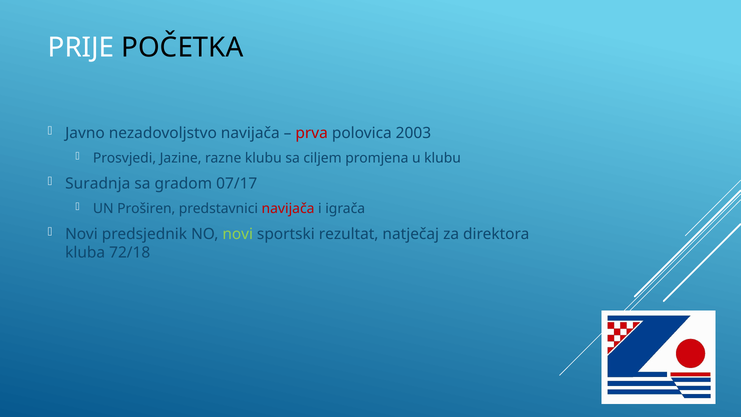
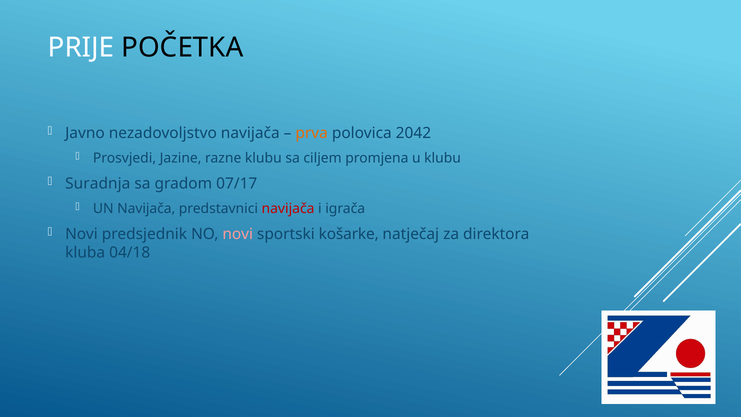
prva colour: red -> orange
2003: 2003 -> 2042
UN Proširen: Proširen -> Navijača
novi at (238, 234) colour: light green -> pink
rezultat: rezultat -> košarke
72/18: 72/18 -> 04/18
